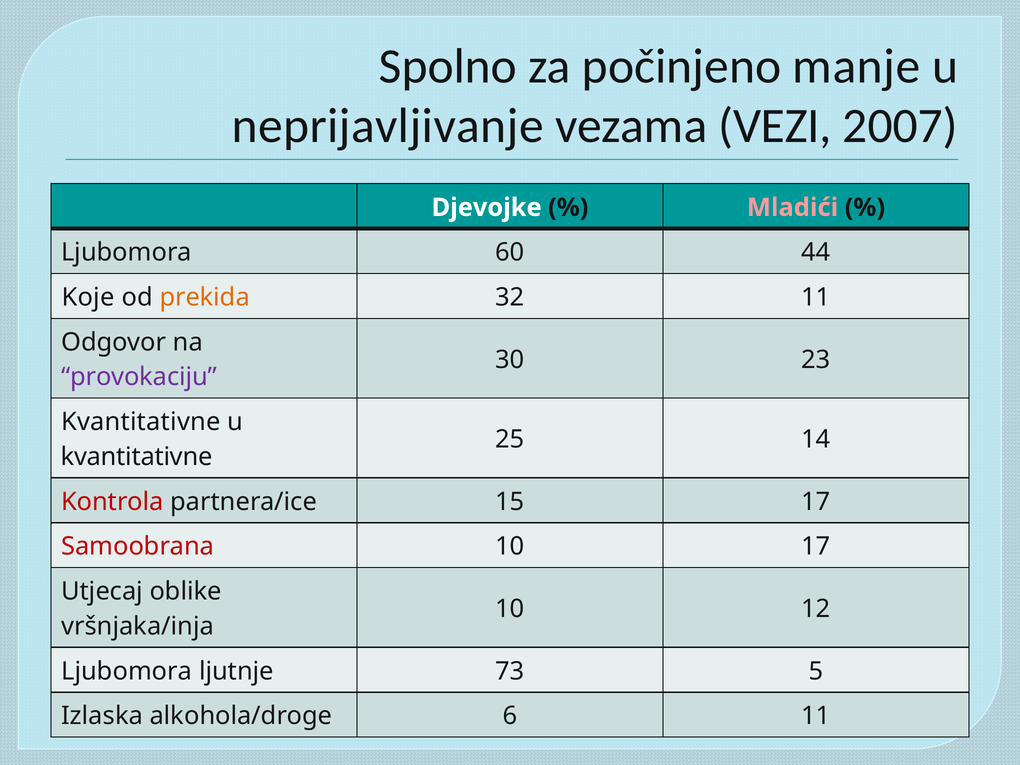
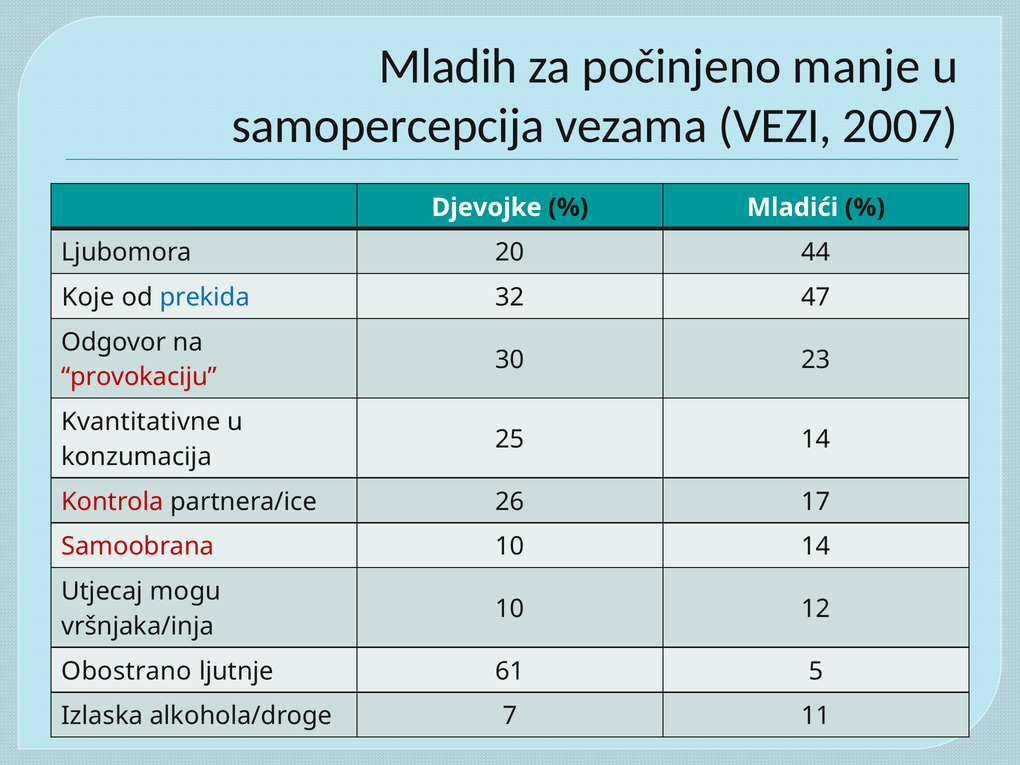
Spolno: Spolno -> Mladih
neprijavljivanje: neprijavljivanje -> samopercepcija
Mladići colour: pink -> white
60: 60 -> 20
prekida colour: orange -> blue
32 11: 11 -> 47
provokaciju colour: purple -> red
kvantitativne at (137, 457): kvantitativne -> konzumacija
15: 15 -> 26
10 17: 17 -> 14
oblike: oblike -> mogu
Ljubomora at (127, 671): Ljubomora -> Obostrano
73: 73 -> 61
6: 6 -> 7
